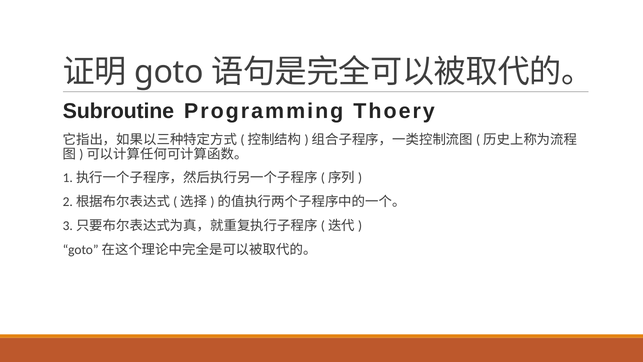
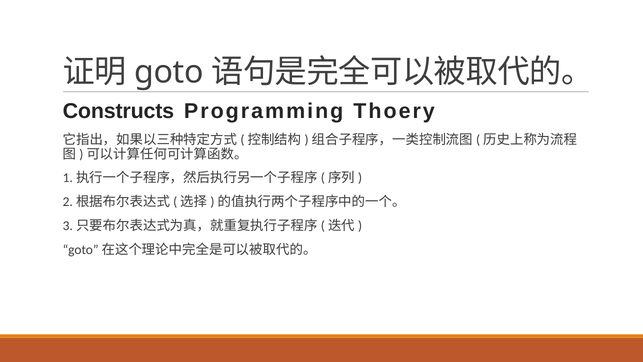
Subroutine: Subroutine -> Constructs
